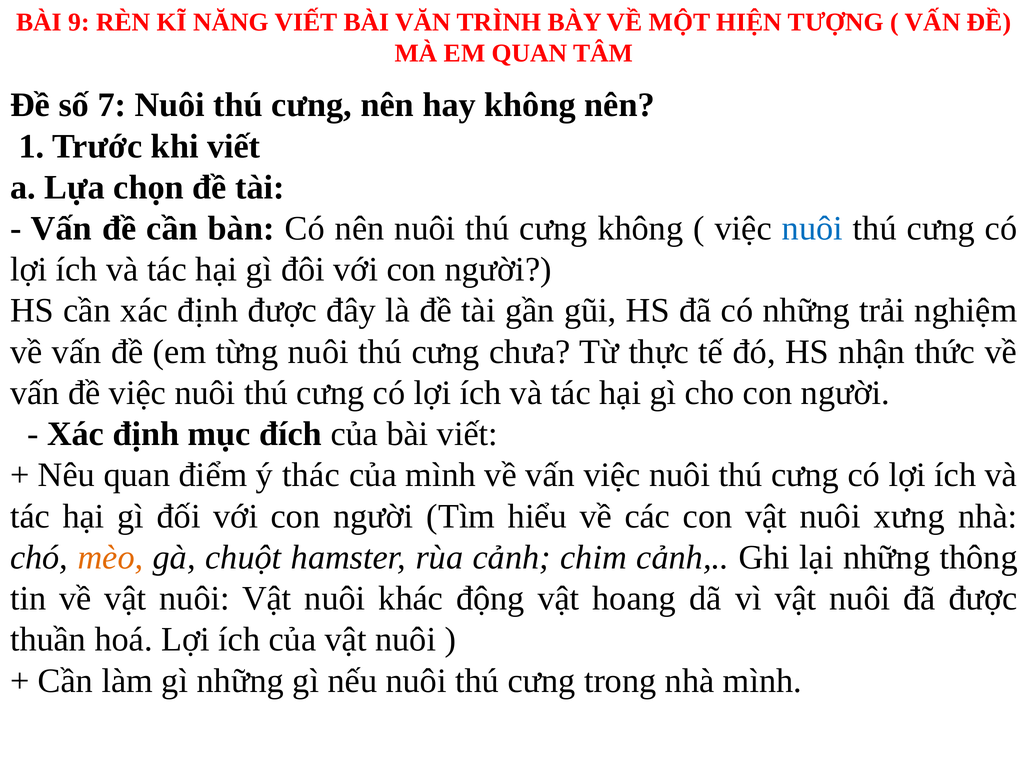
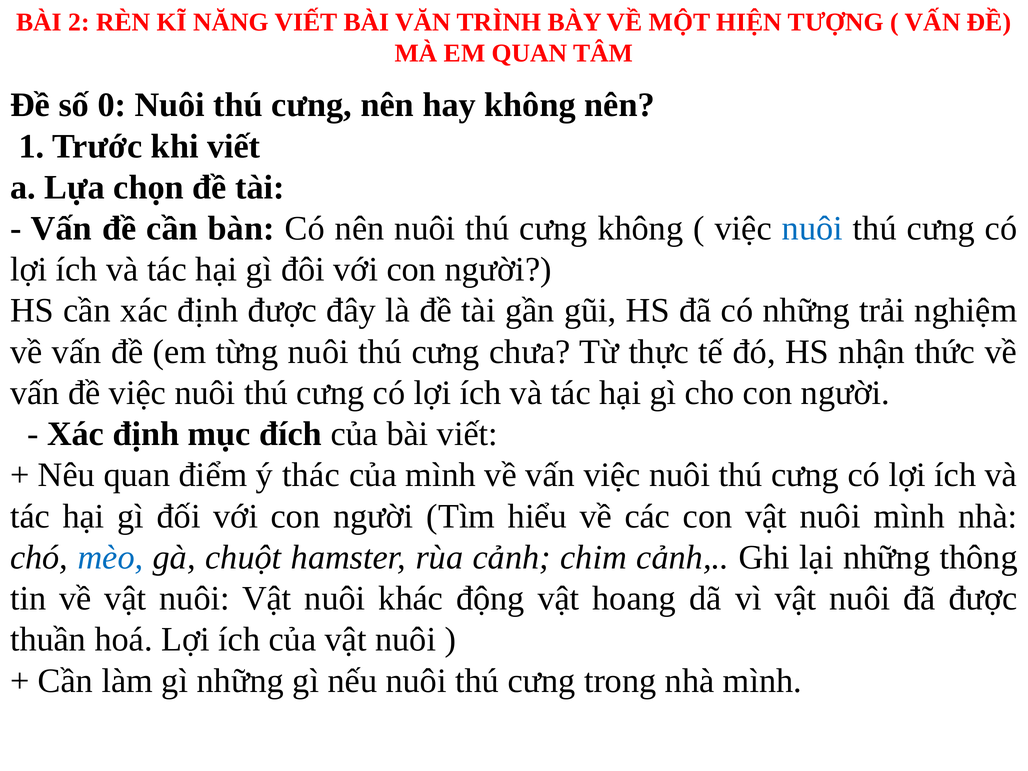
9: 9 -> 2
7: 7 -> 0
nuôi xưng: xưng -> mình
mèo colour: orange -> blue
